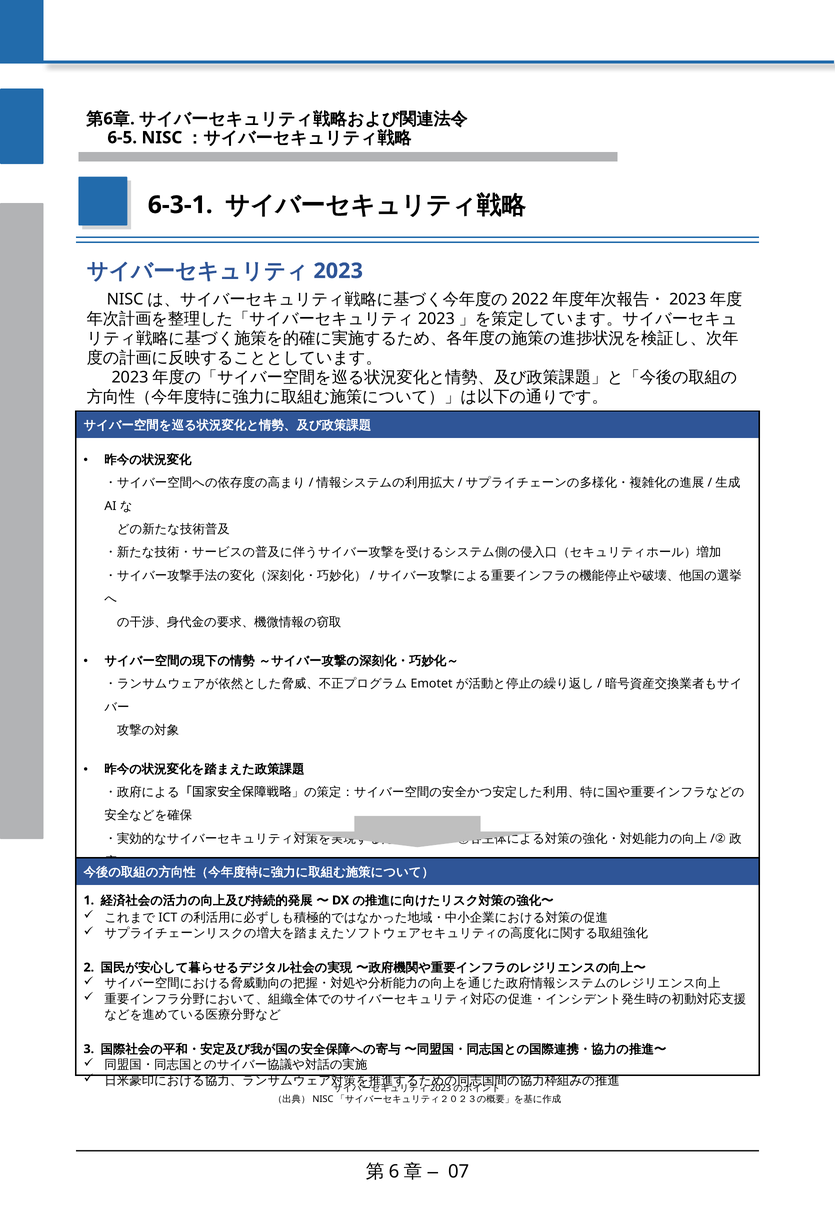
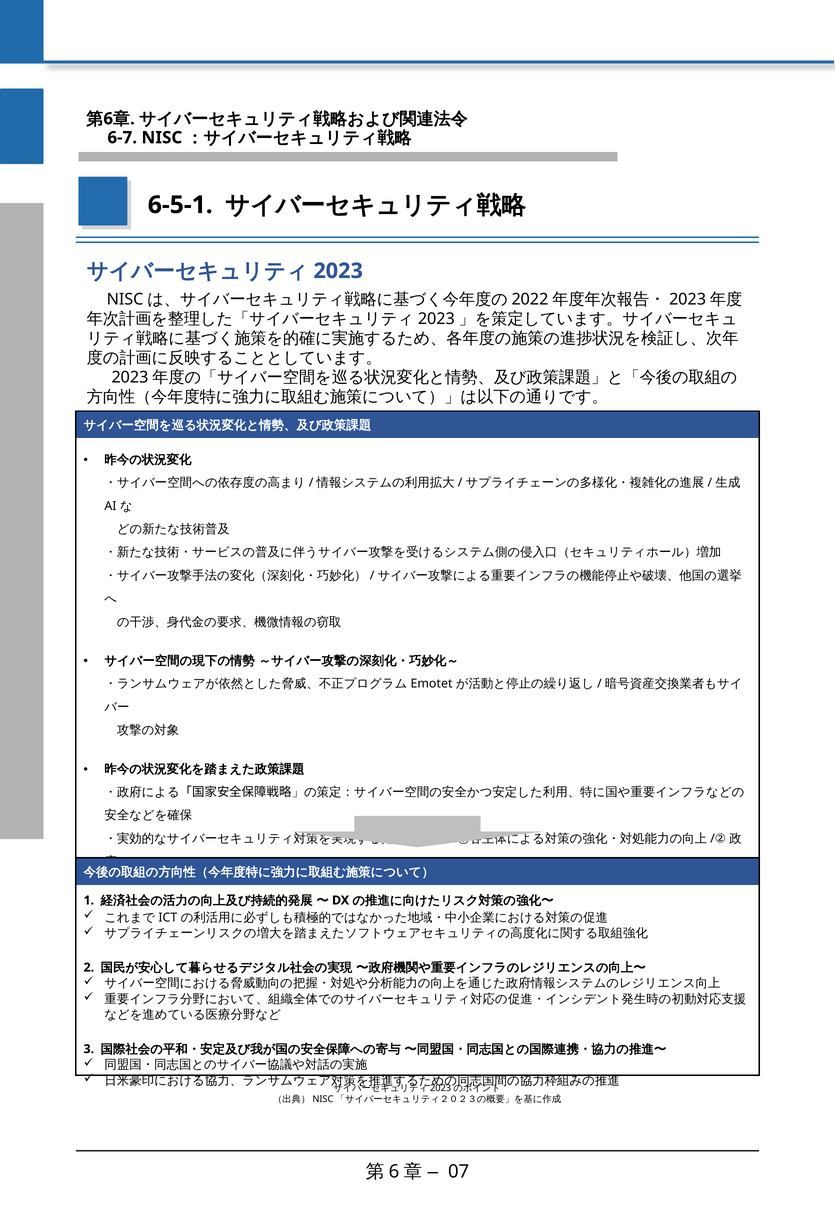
6-5: 6-5 -> 6-7
6-3-1: 6-3-1 -> 6-5-1
